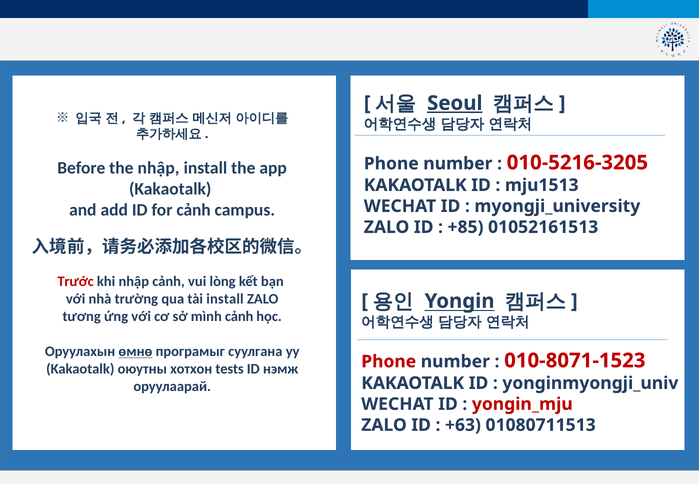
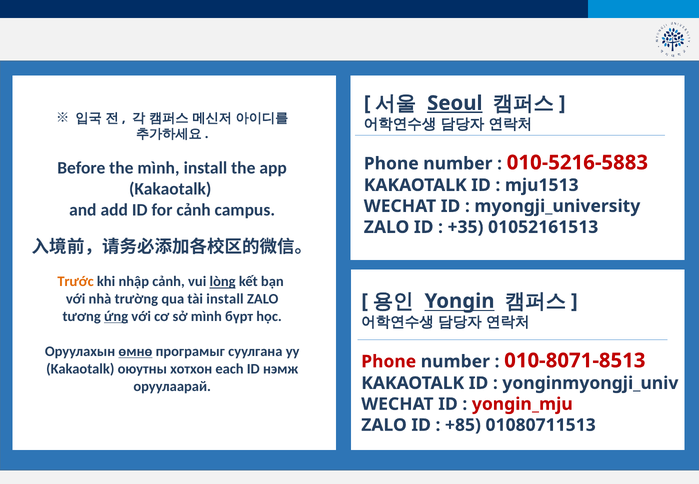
010-5216-3205: 010-5216-3205 -> 010-5216-5883
the nhập: nhập -> mình
+85: +85 -> +35
Trước colour: red -> orange
lòng underline: none -> present
ứng underline: none -> present
mình cảnh: cảnh -> бүрт
010-8071-1523: 010-8071-1523 -> 010-8071-8513
tests: tests -> each
+63: +63 -> +85
